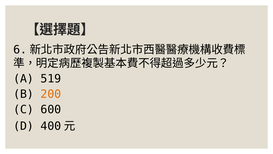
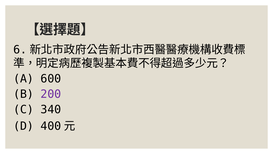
519: 519 -> 600
200 colour: orange -> purple
600: 600 -> 340
